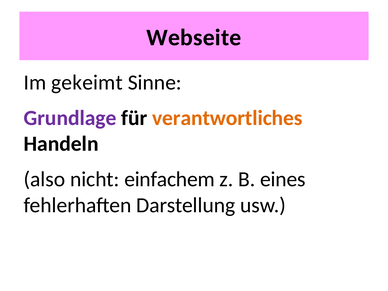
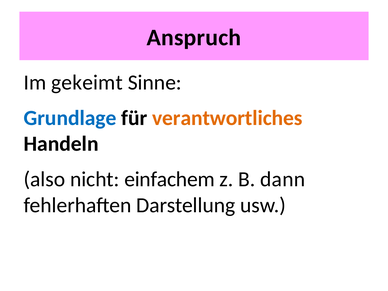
Webseite: Webseite -> Anspruch
Grundlage colour: purple -> blue
eines: eines -> dann
